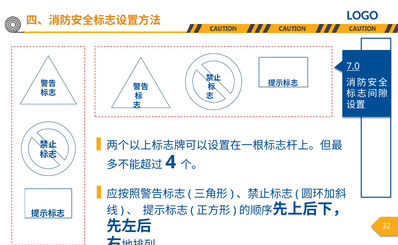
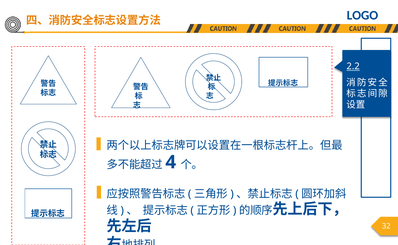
7.0: 7.0 -> 2.2
